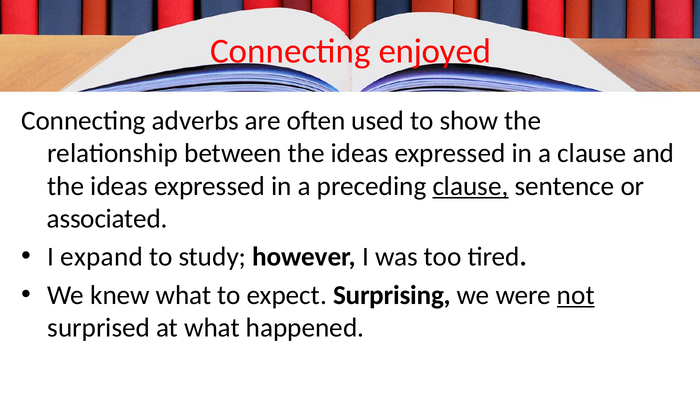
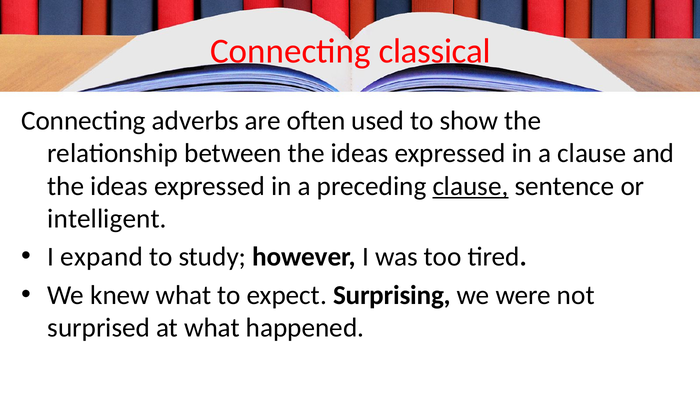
enjoyed: enjoyed -> classical
associated: associated -> intelligent
not underline: present -> none
